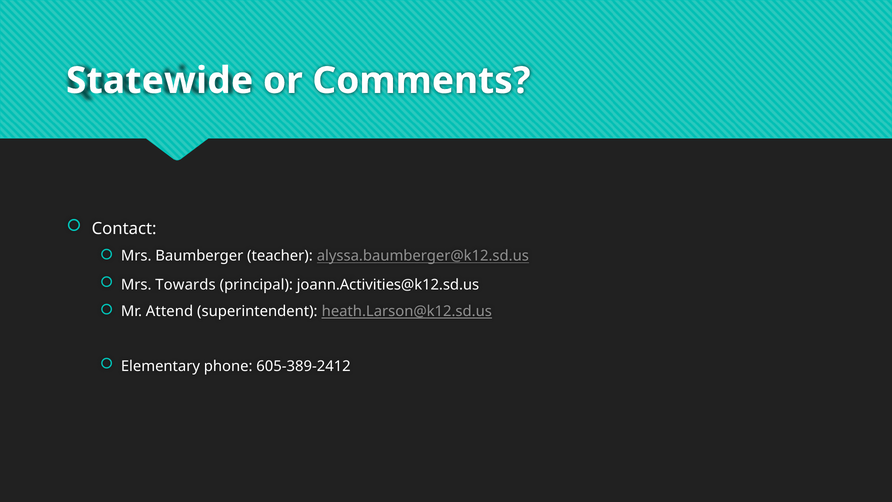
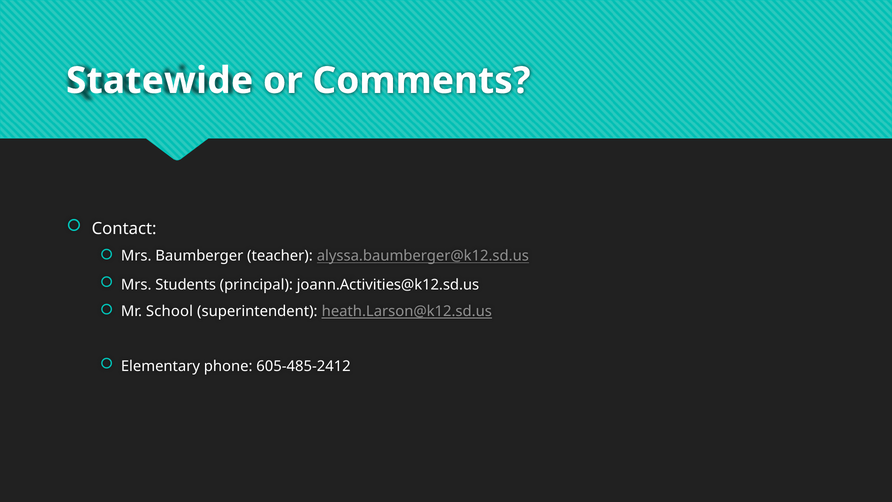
Towards: Towards -> Students
Attend: Attend -> School
605-389-2412: 605-389-2412 -> 605-485-2412
